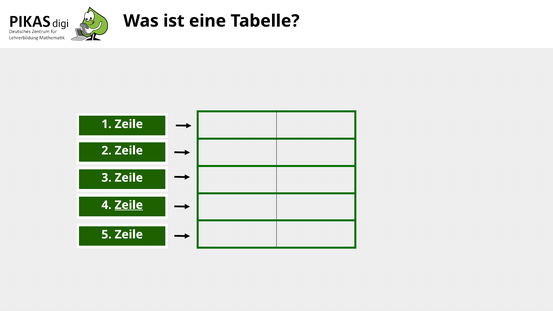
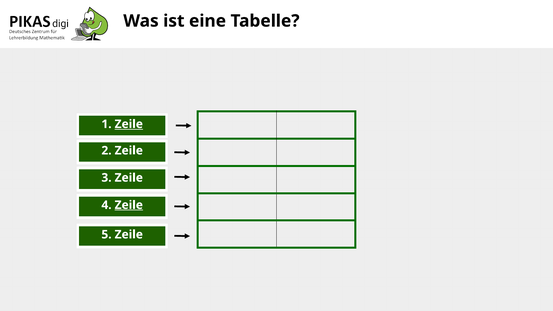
Zeile at (129, 124) underline: none -> present
